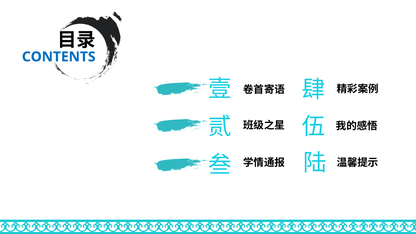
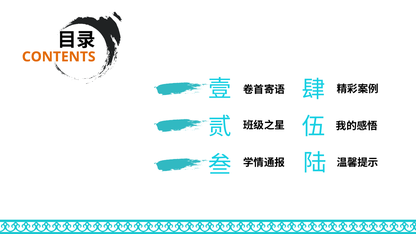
CONTENTS colour: blue -> orange
